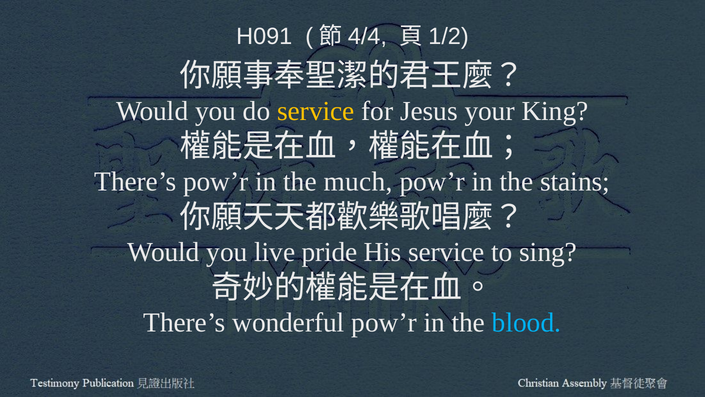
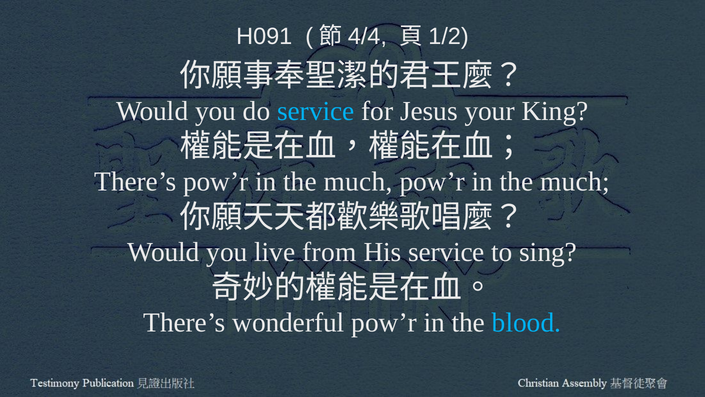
service at (316, 111) colour: yellow -> light blue
stains at (575, 181): stains -> much
pride: pride -> from
